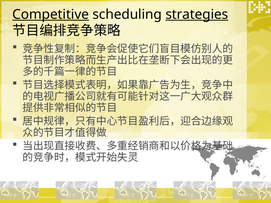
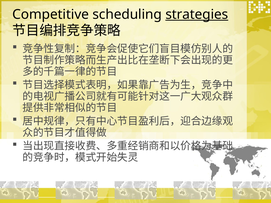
Competitive underline: present -> none
